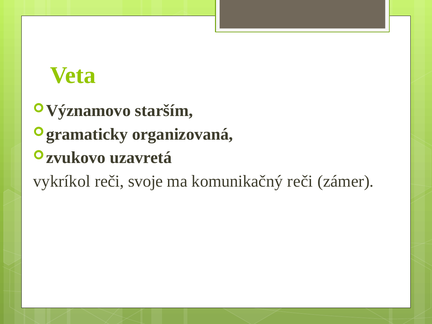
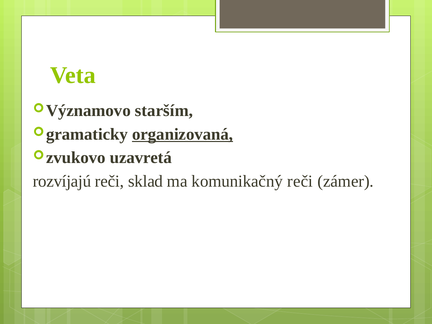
organizovaná underline: none -> present
vykríkol: vykríkol -> rozvíjajú
svoje: svoje -> sklad
